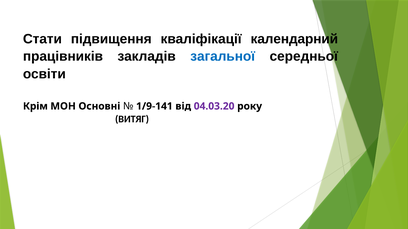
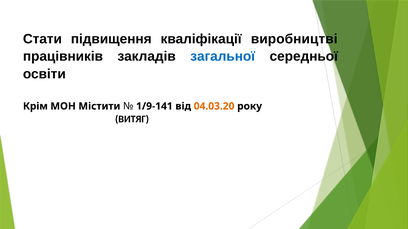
календарний: календарний -> виробництві
Основні: Основні -> Містити
04.03.20 colour: purple -> orange
